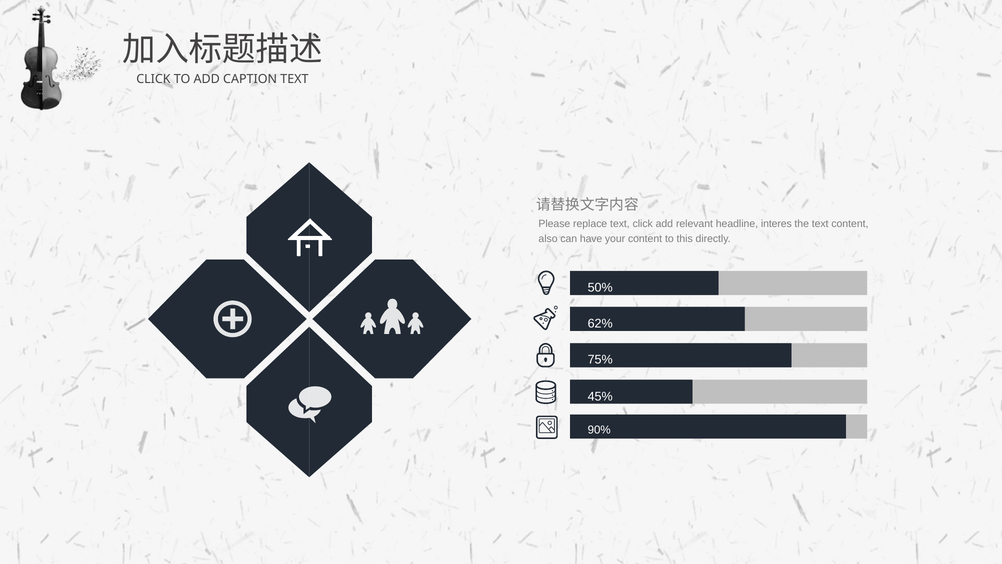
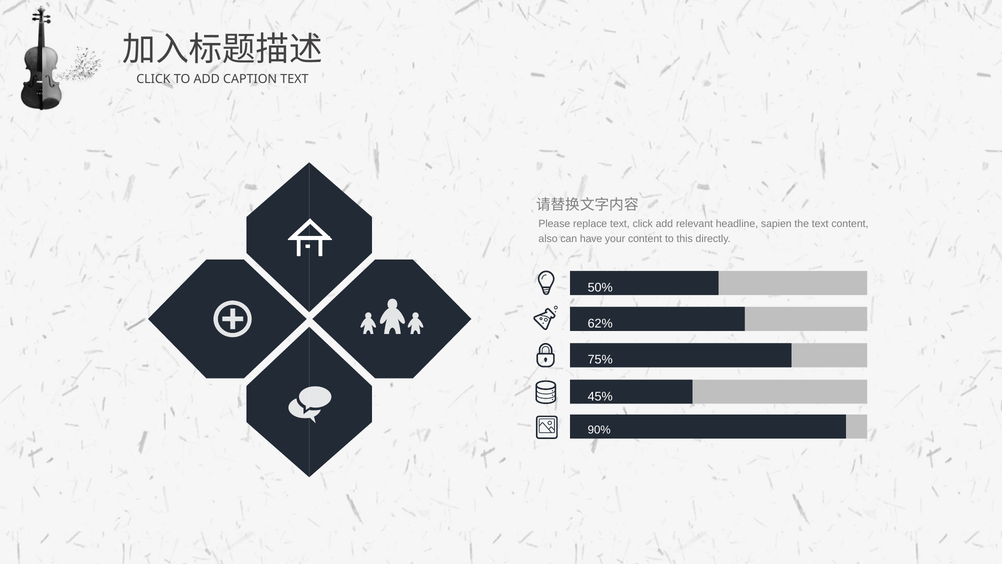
interes: interes -> sapien
